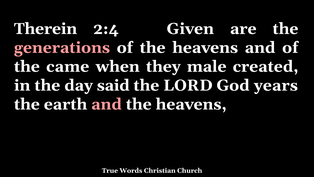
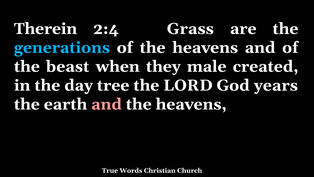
Given: Given -> Grass
generations colour: pink -> light blue
came: came -> beast
said: said -> tree
